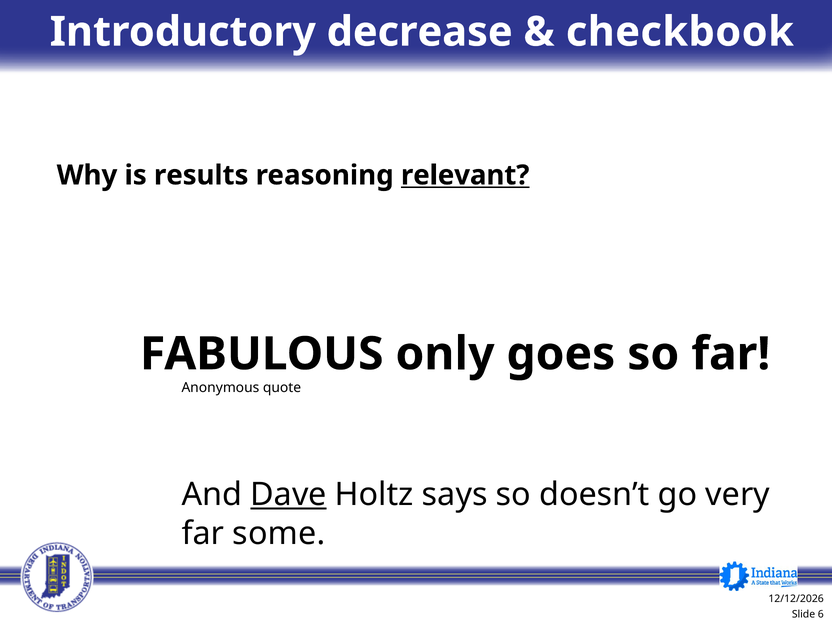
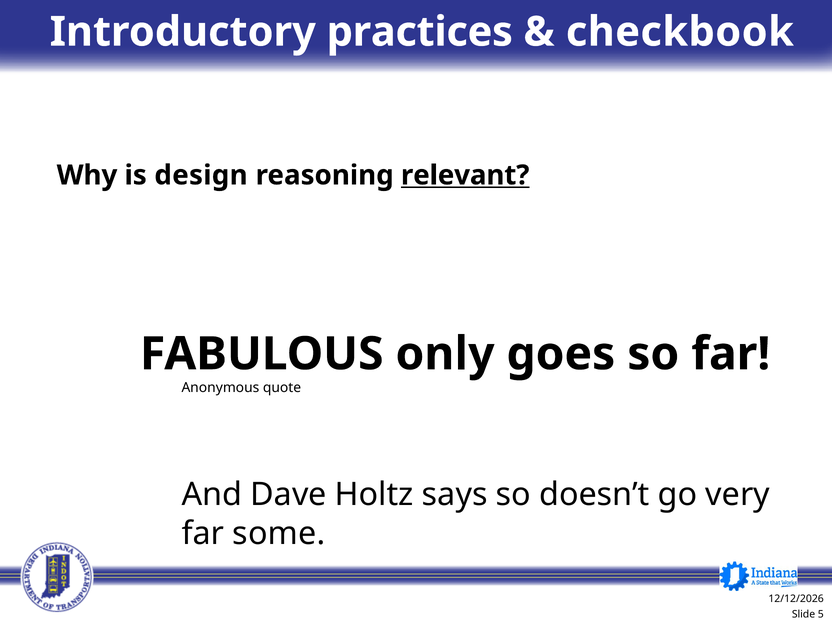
decrease: decrease -> practices
results: results -> design
Dave underline: present -> none
6: 6 -> 5
